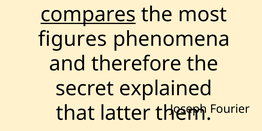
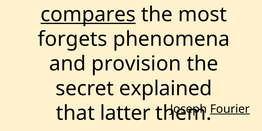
figures: figures -> forgets
therefore: therefore -> provision
Fourier underline: none -> present
